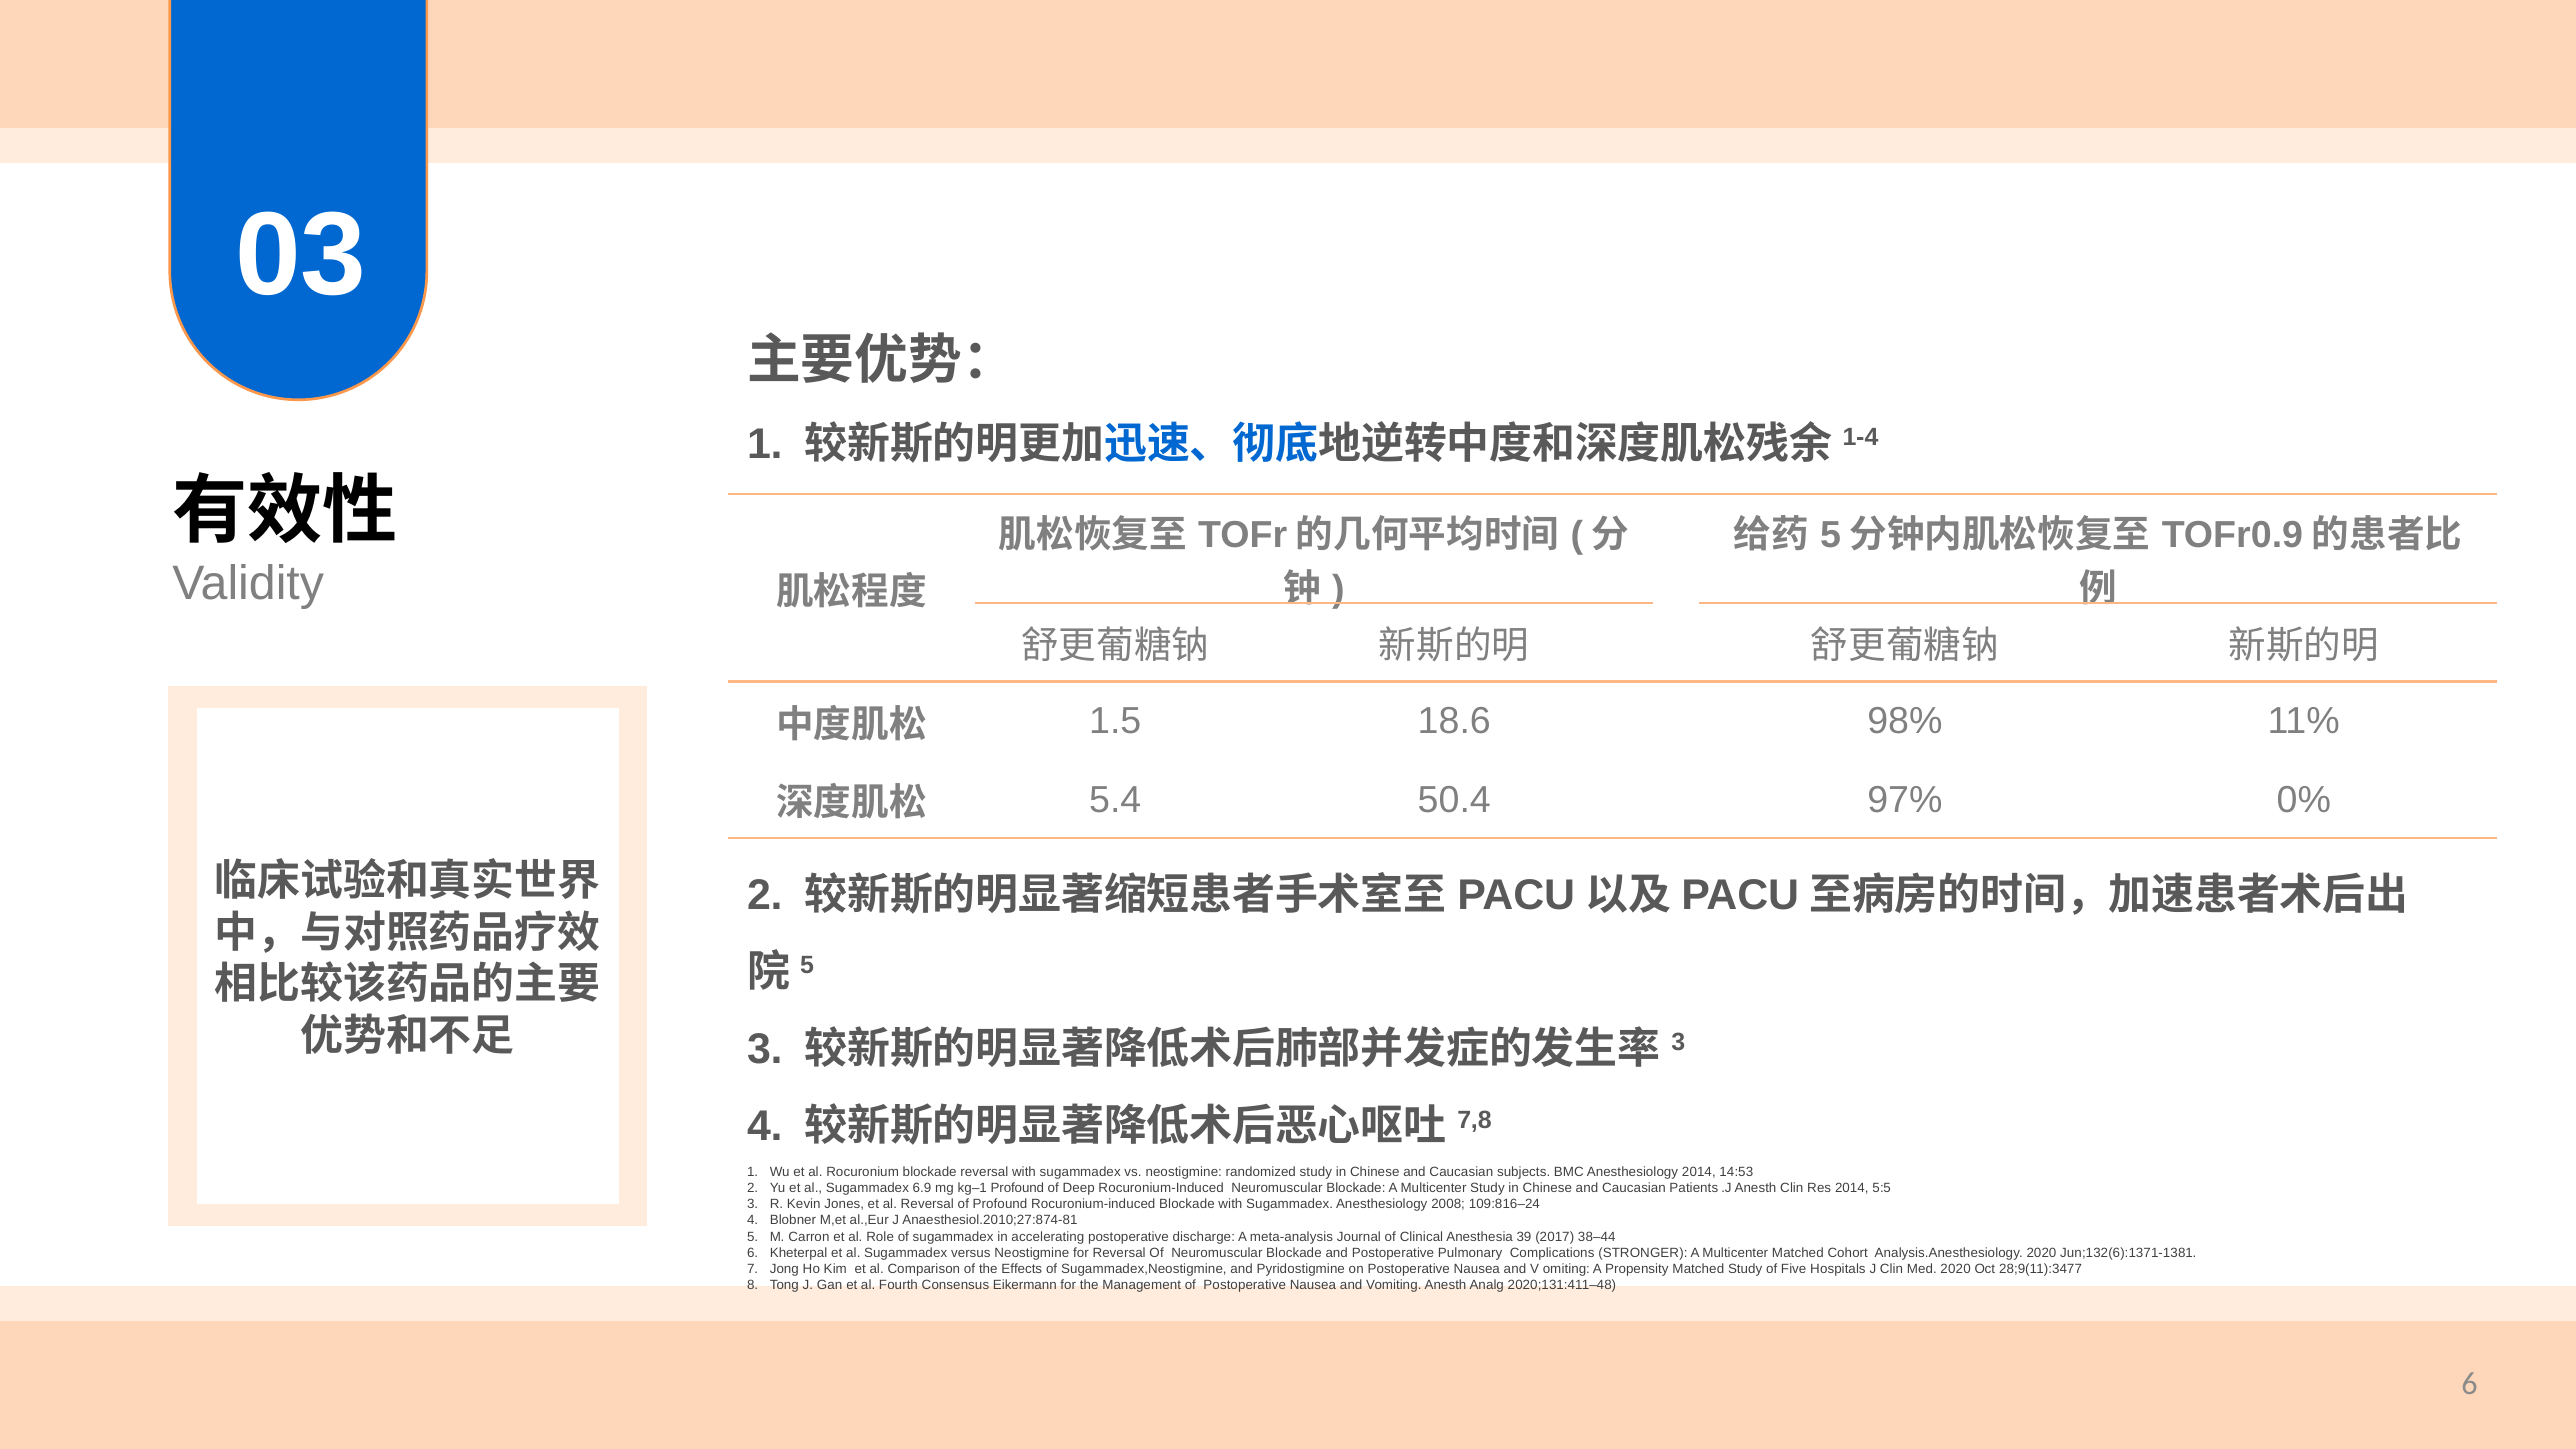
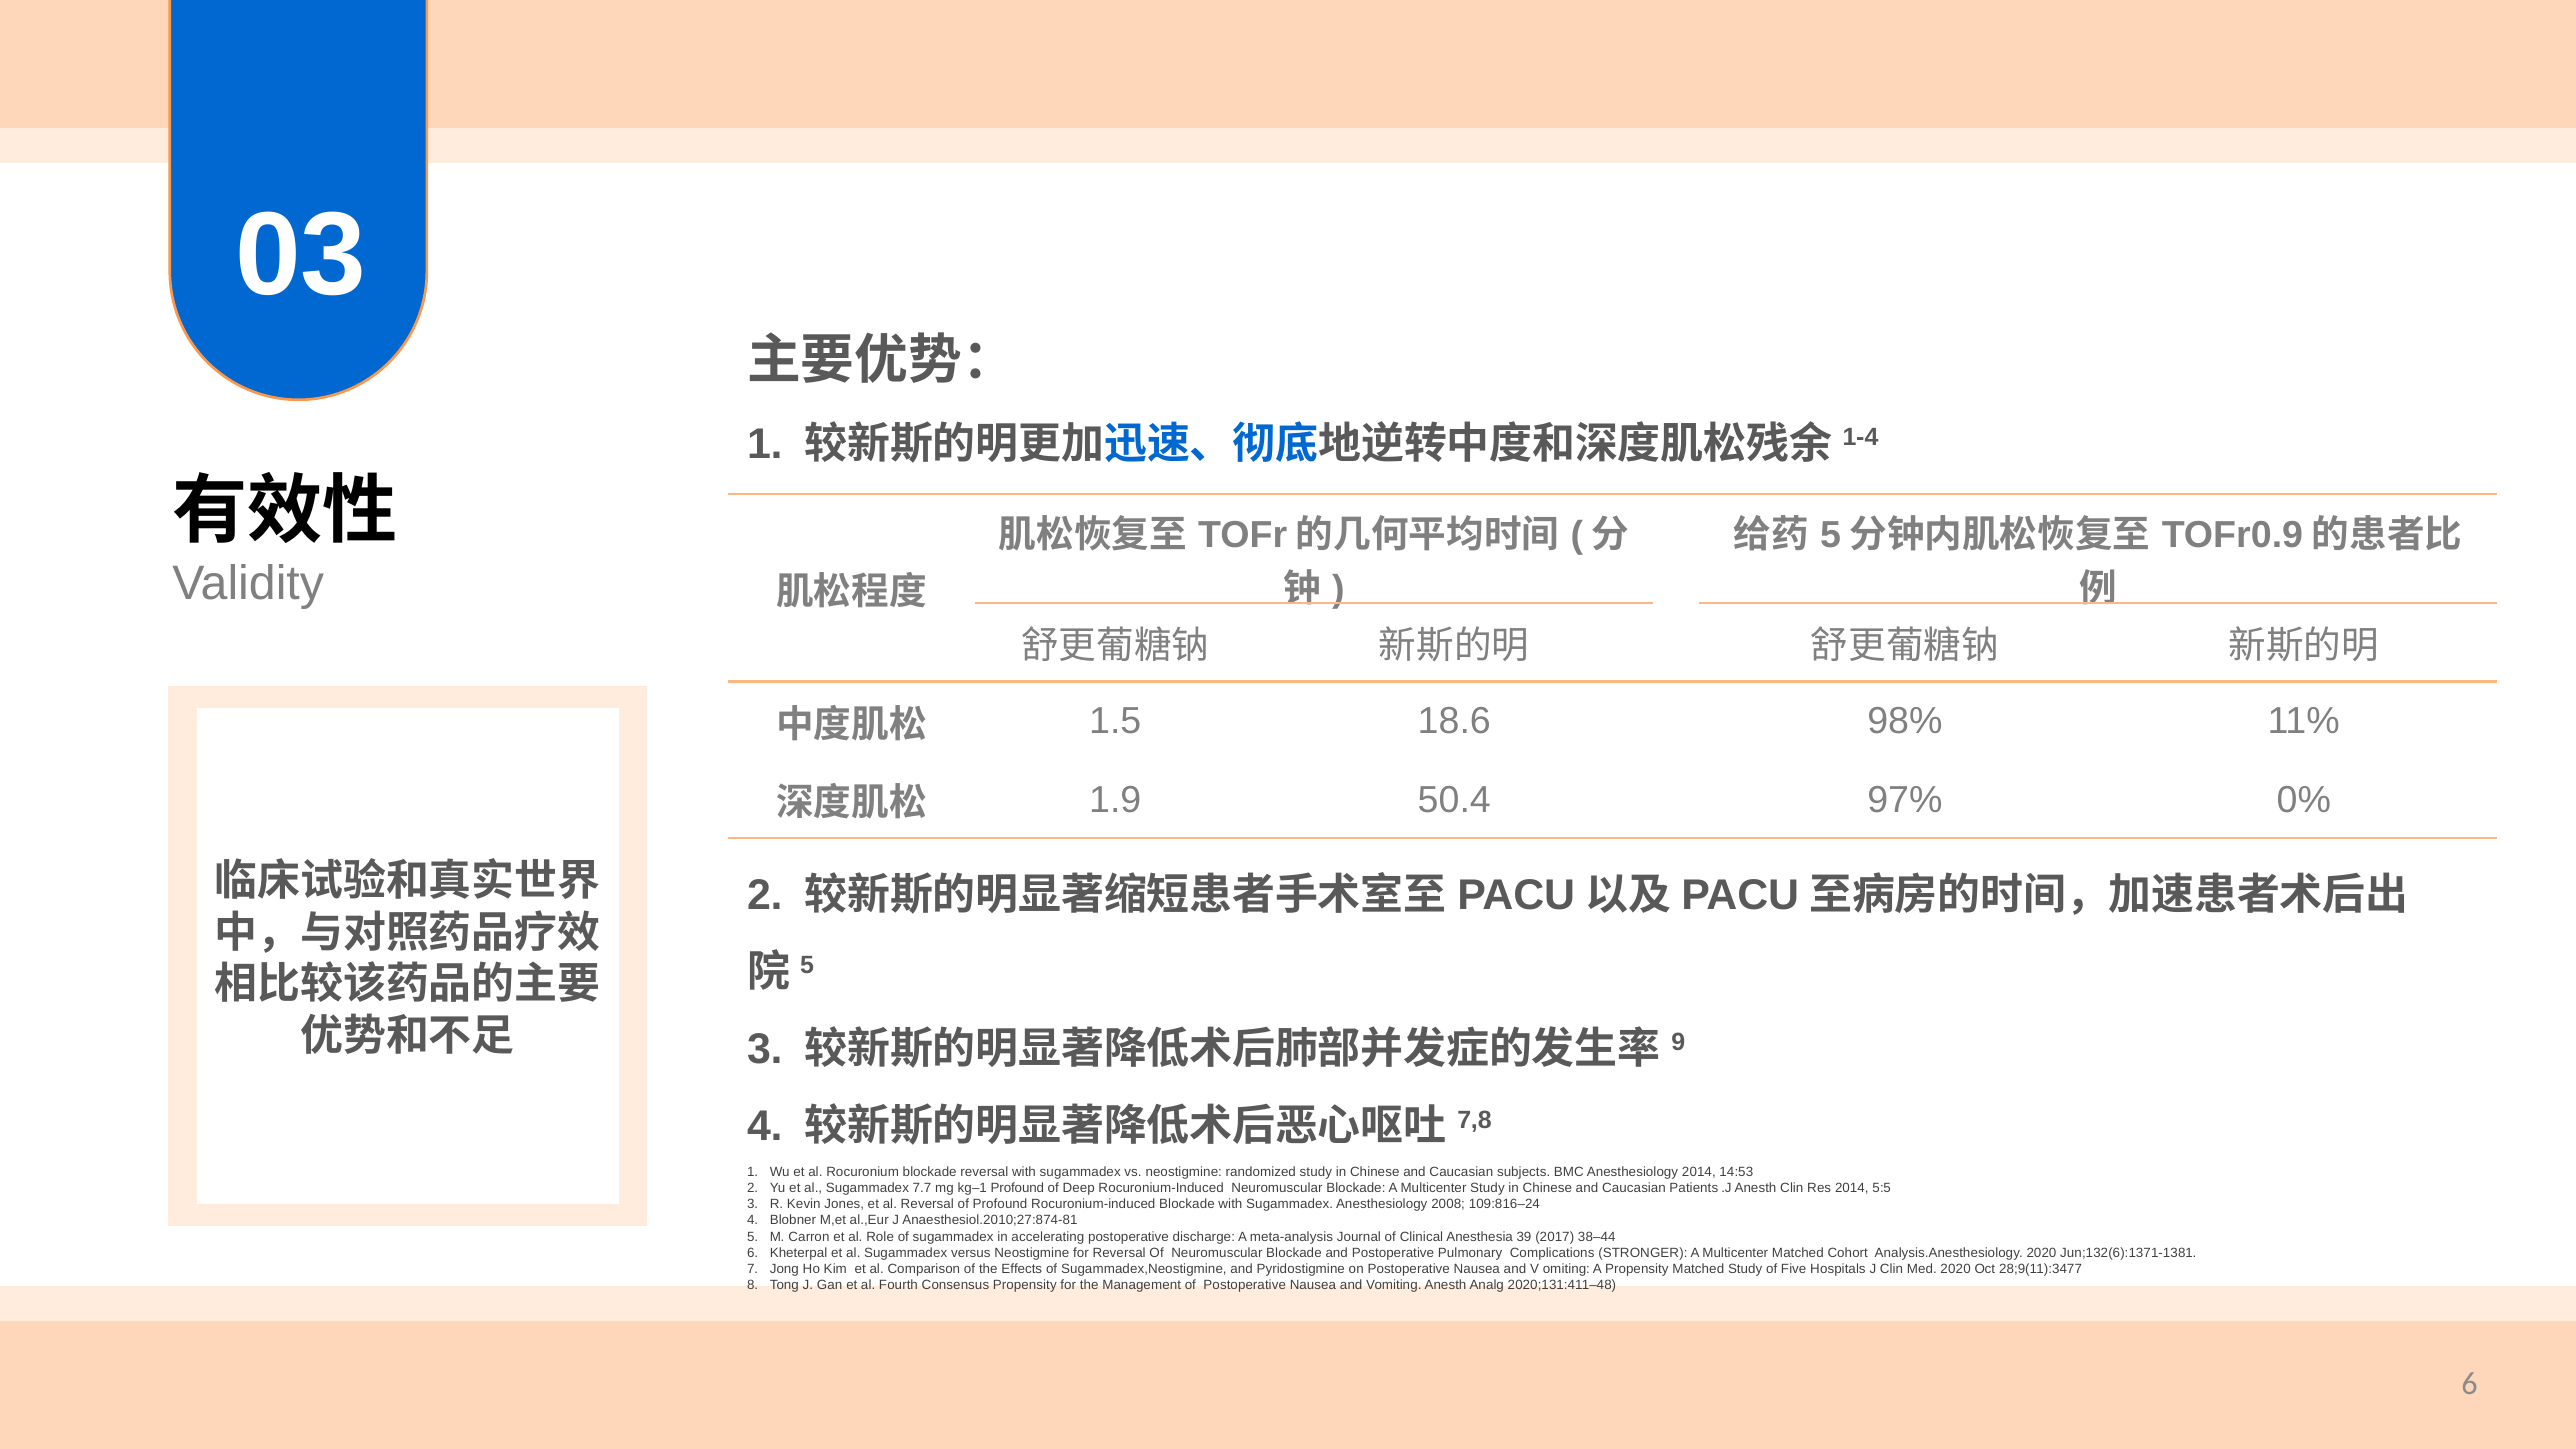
5.4: 5.4 -> 1.9
3 at (1678, 1043): 3 -> 9
6.9: 6.9 -> 7.7
Consensus Eikermann: Eikermann -> Propensity
